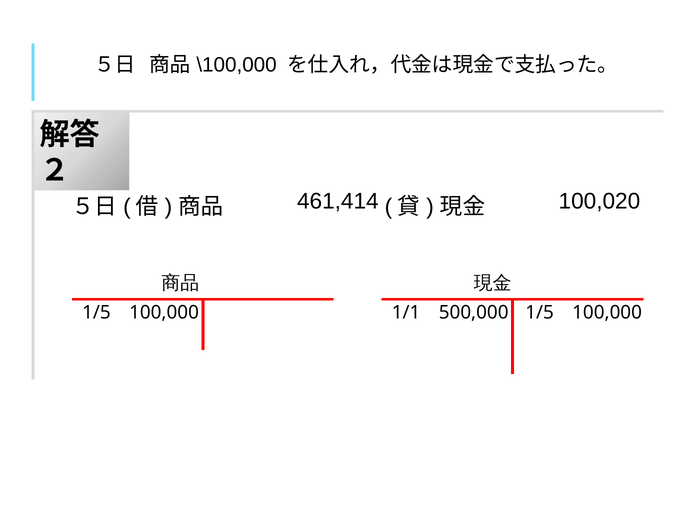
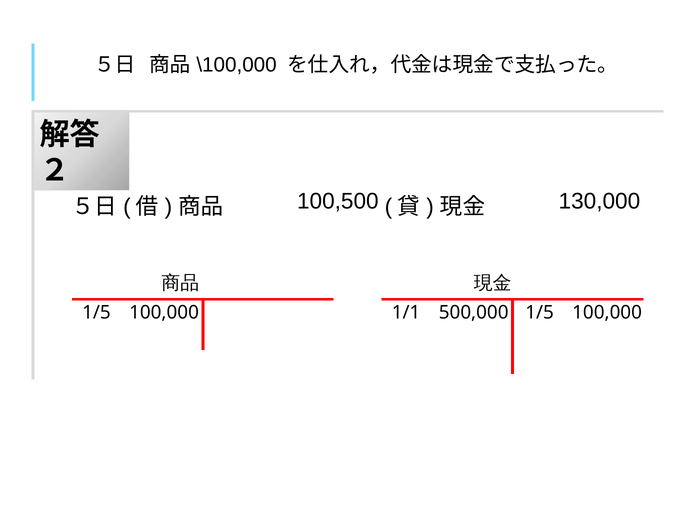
461,414: 461,414 -> 100,500
100,020: 100,020 -> 130,000
